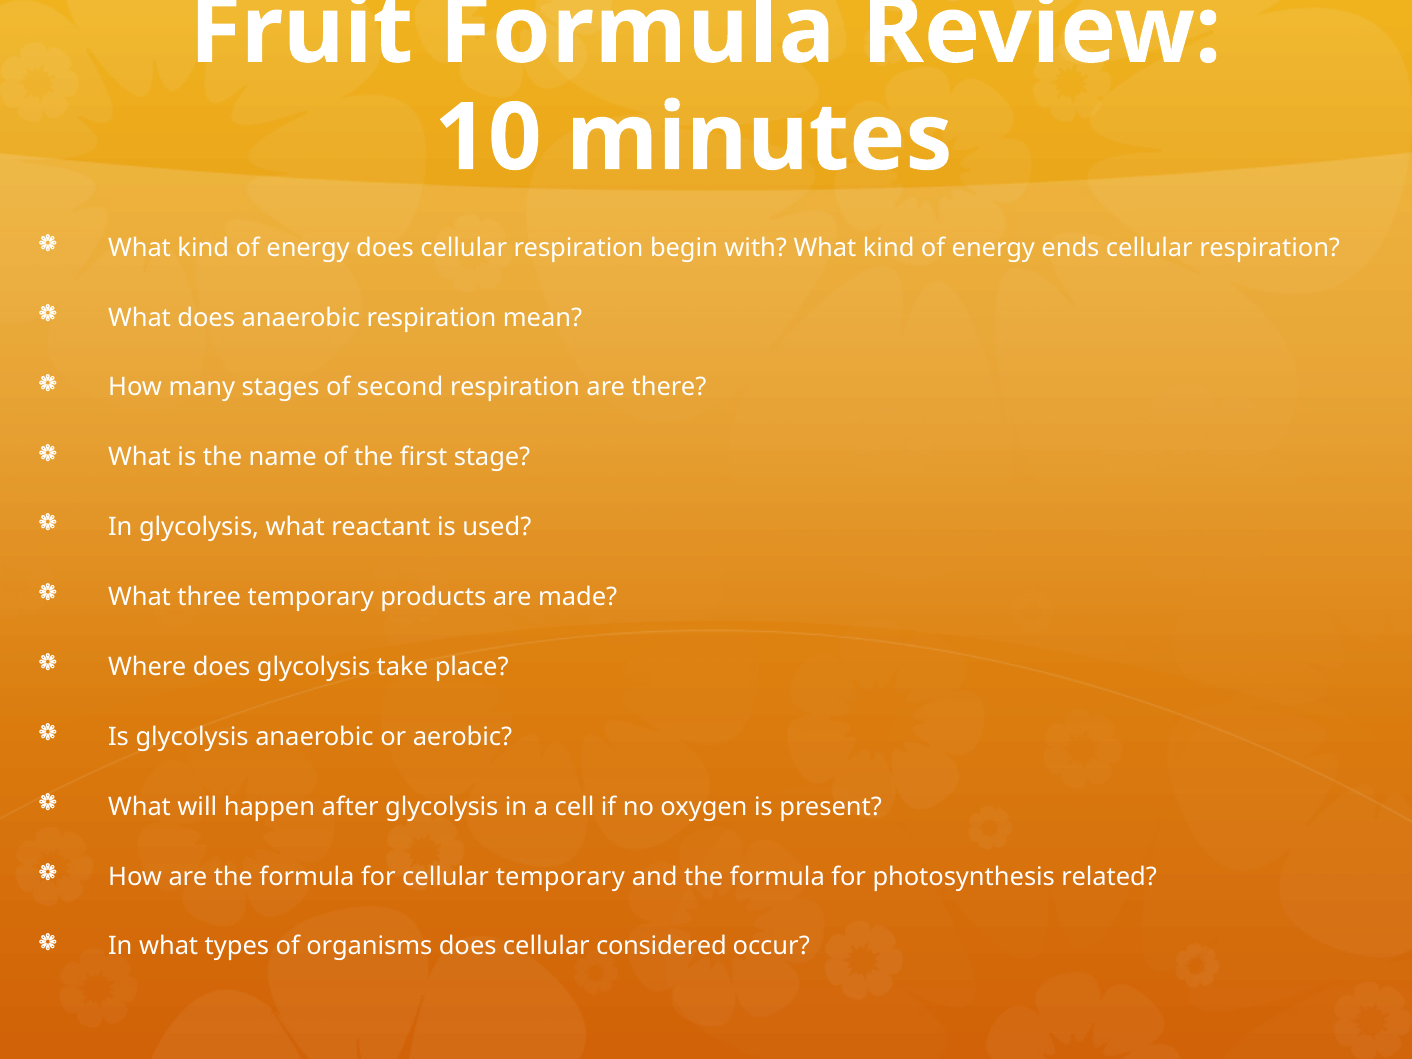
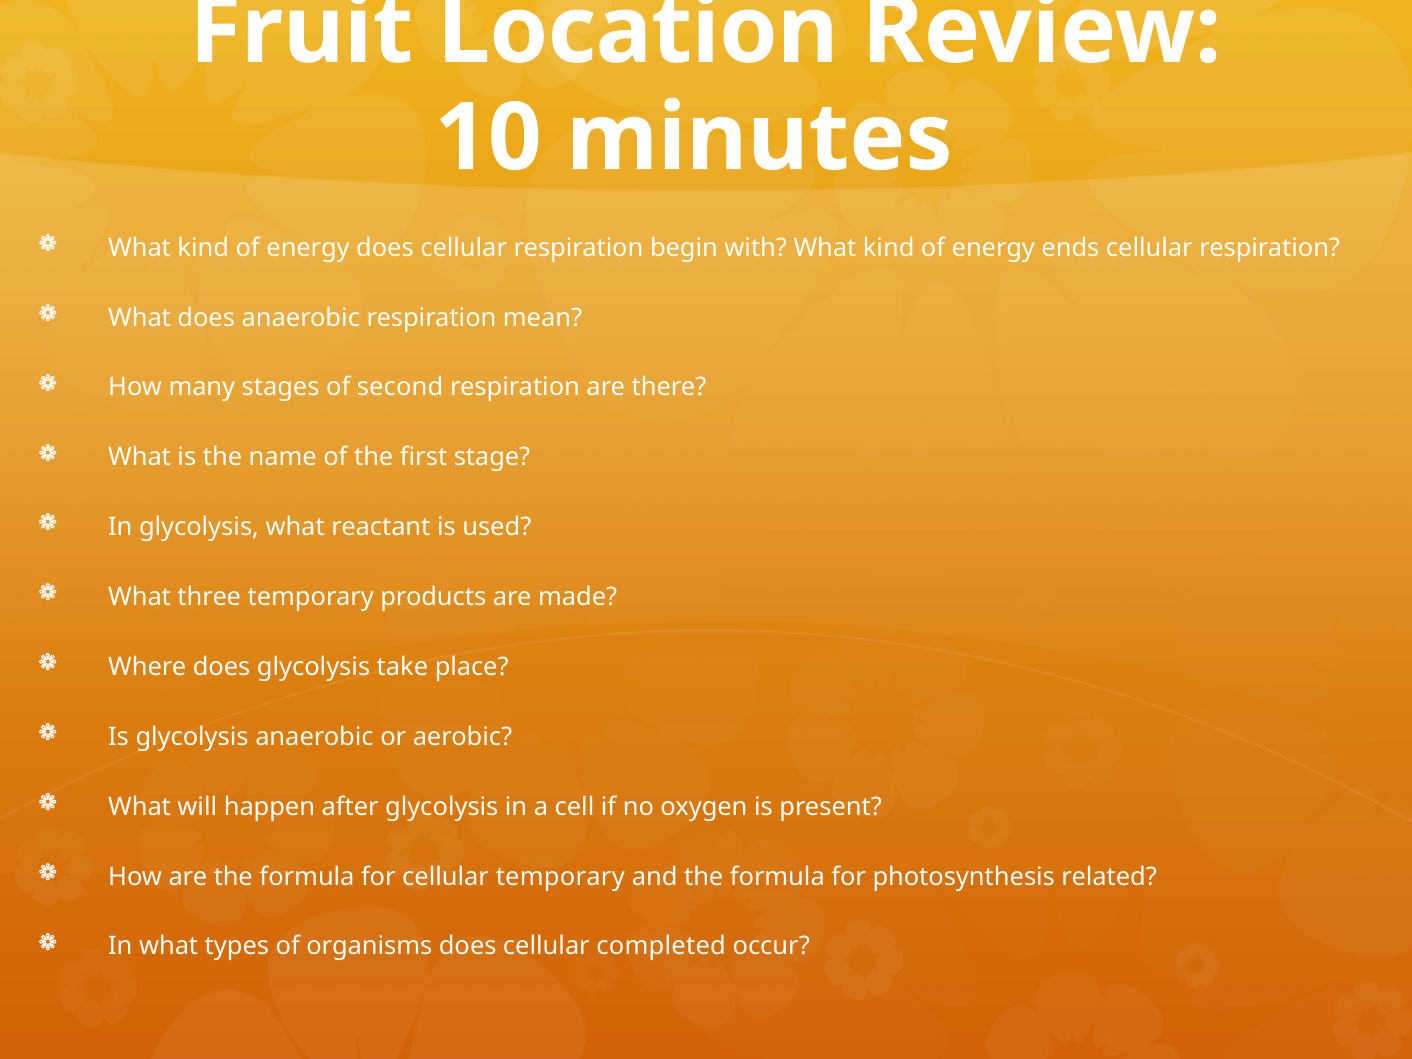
Fruit Formula: Formula -> Location
considered: considered -> completed
